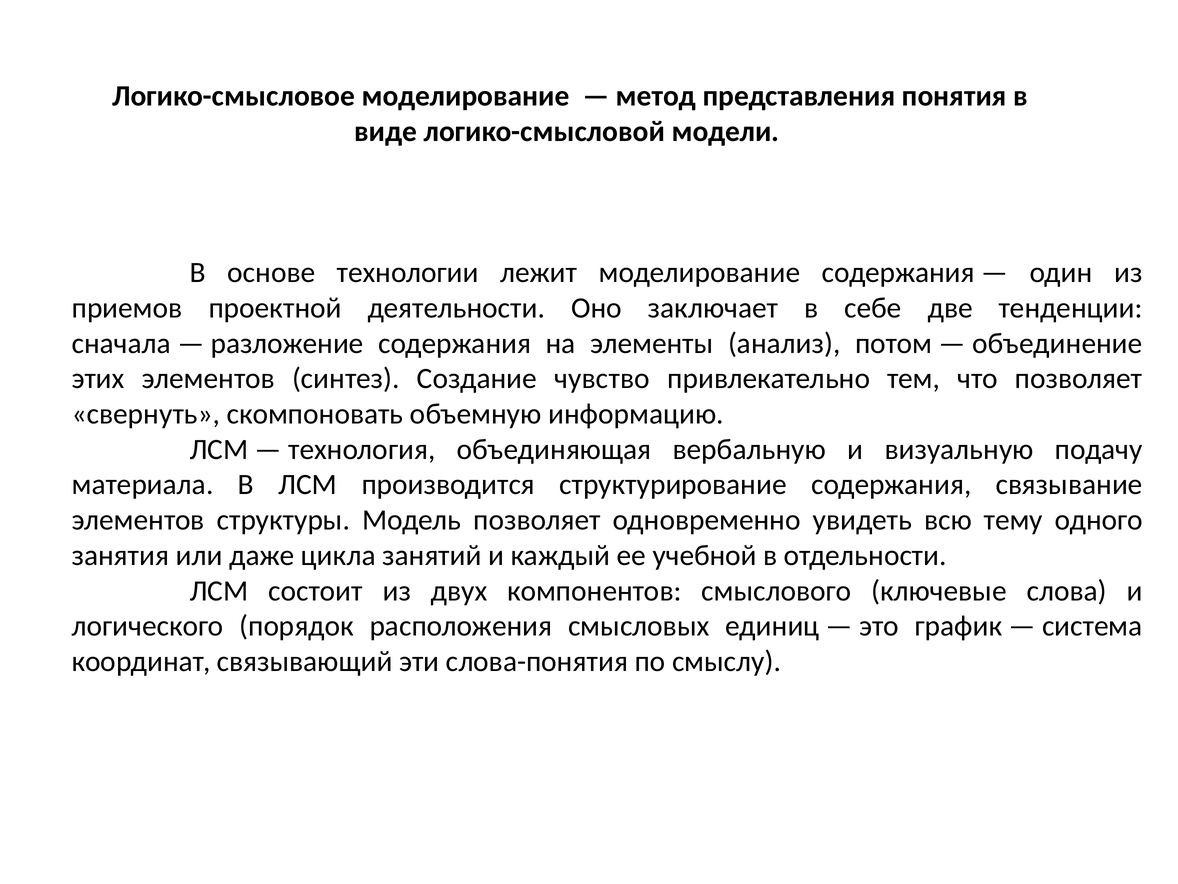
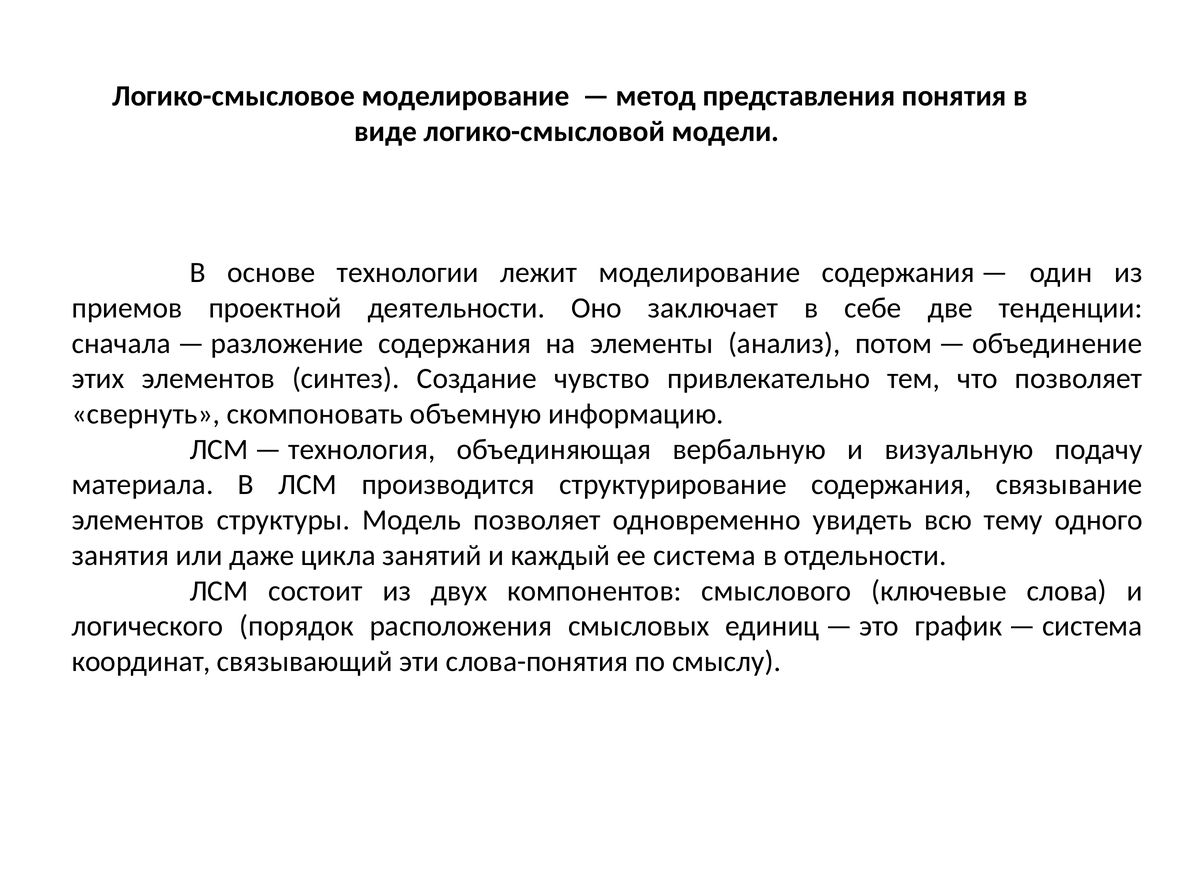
ее учебной: учебной -> система
